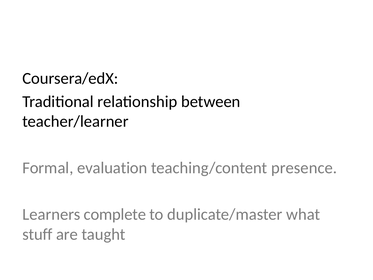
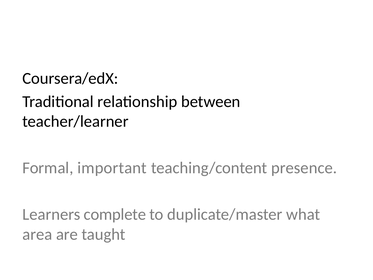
evaluation: evaluation -> important
stuff: stuff -> area
